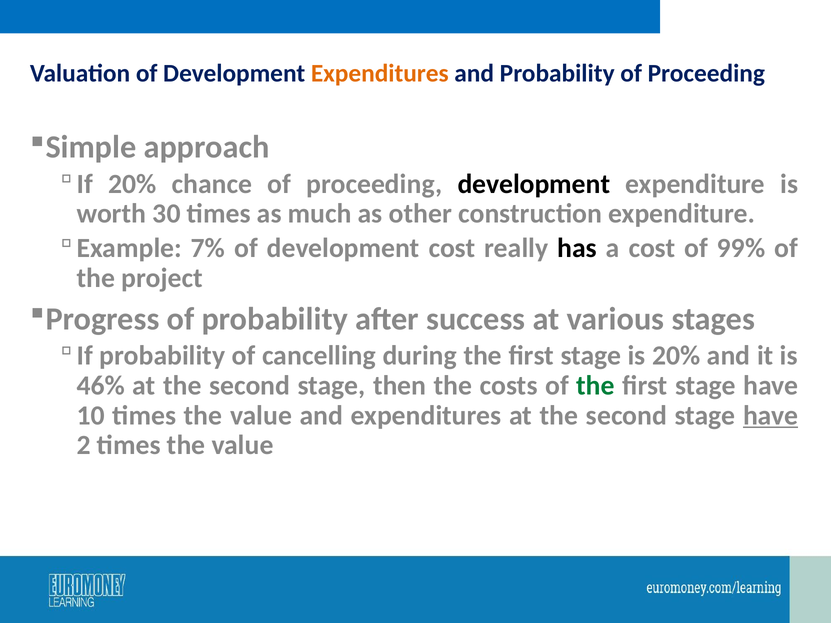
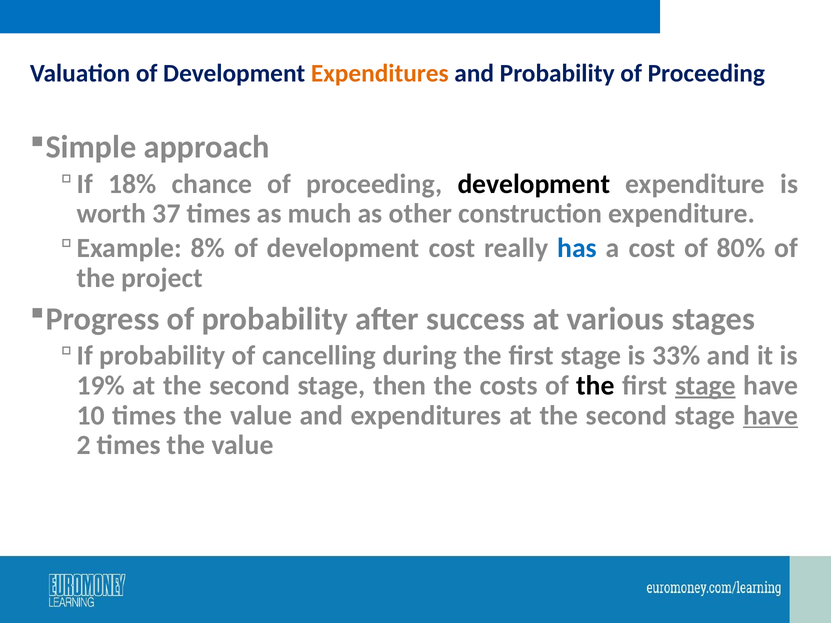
If 20%: 20% -> 18%
30: 30 -> 37
7%: 7% -> 8%
has colour: black -> blue
99%: 99% -> 80%
is 20%: 20% -> 33%
46%: 46% -> 19%
the at (596, 386) colour: green -> black
stage at (705, 386) underline: none -> present
